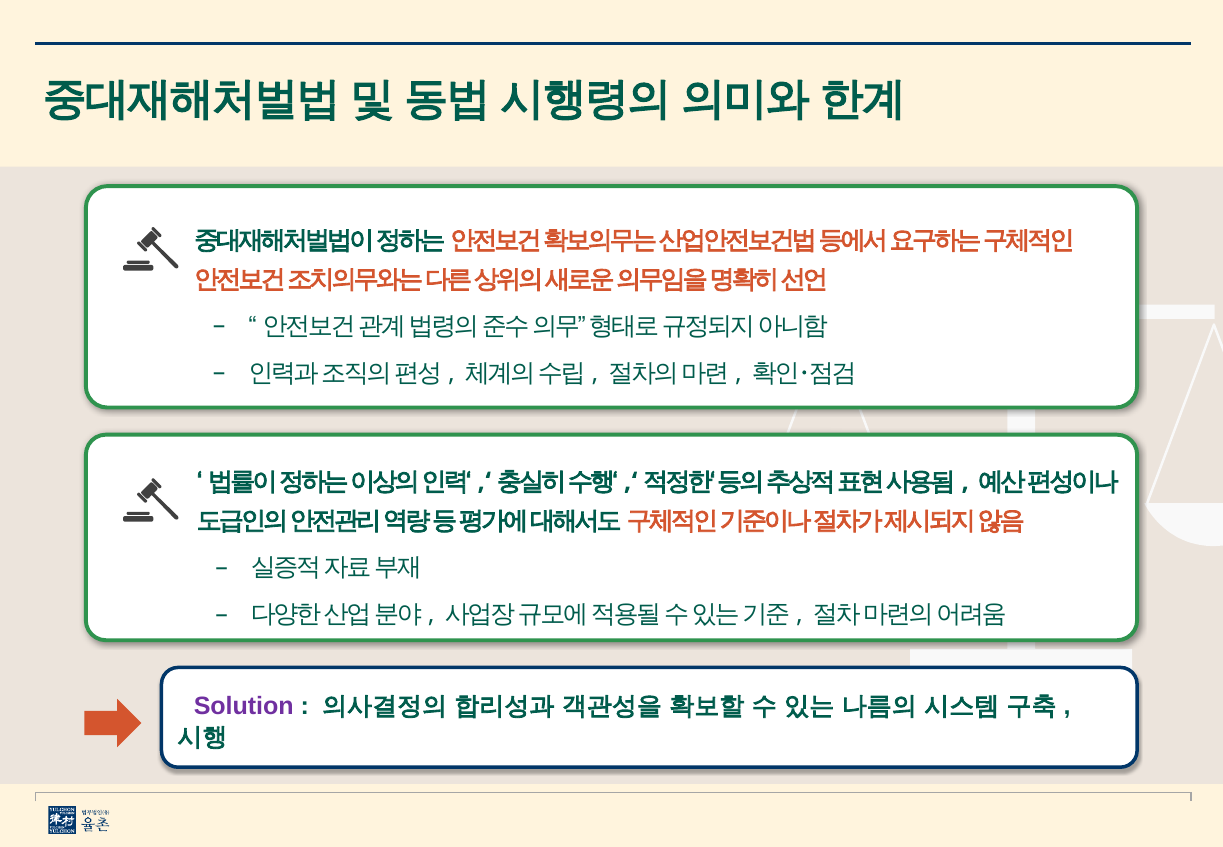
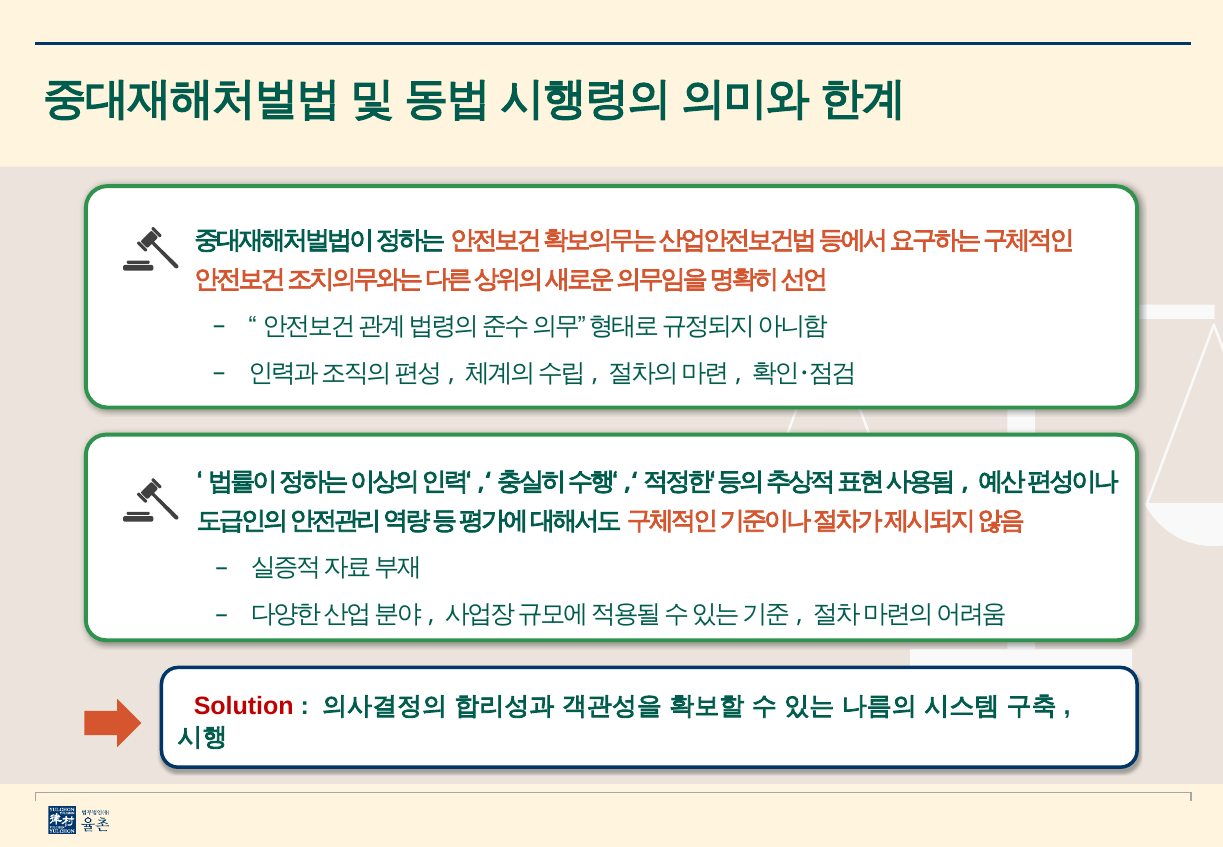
Solution colour: purple -> red
